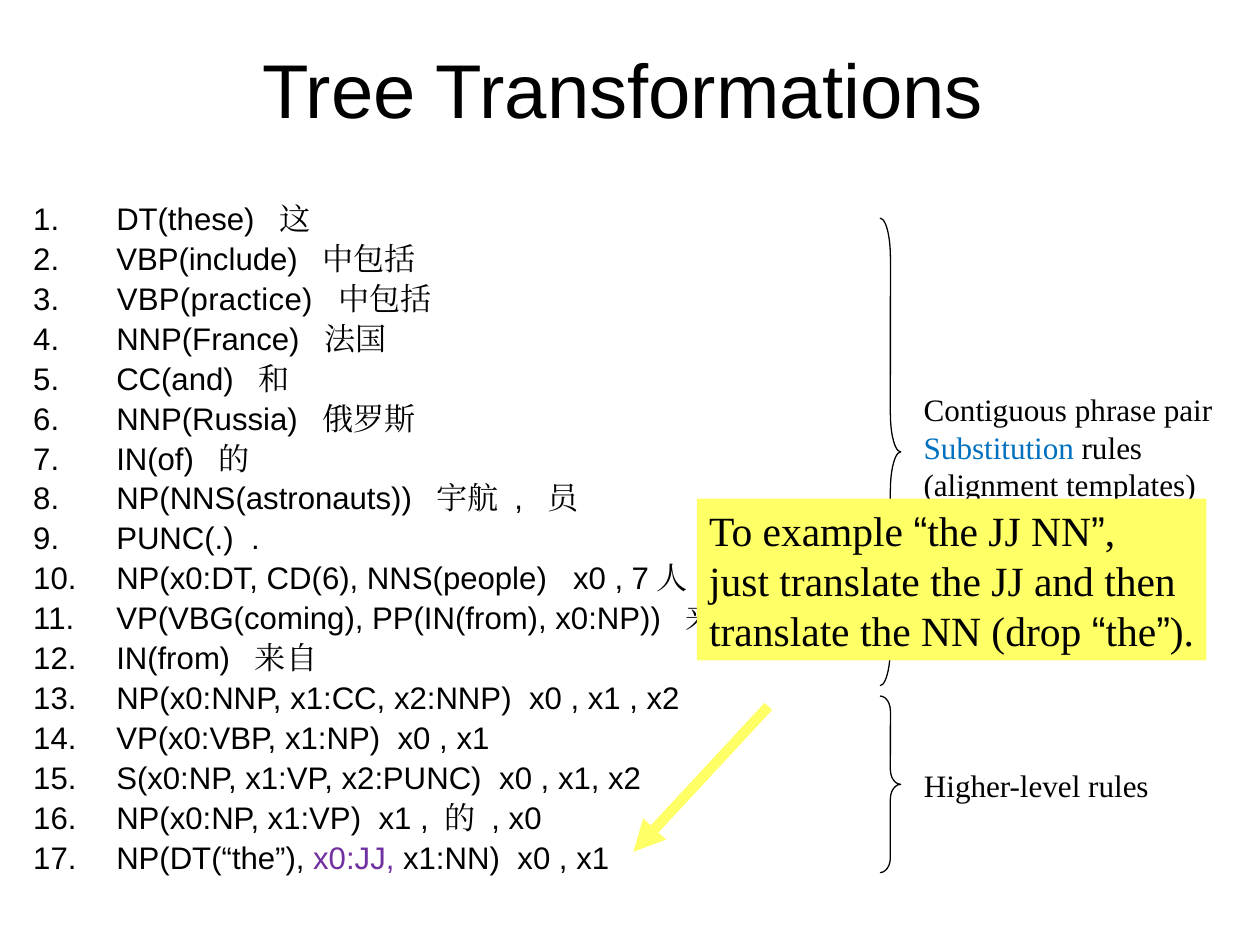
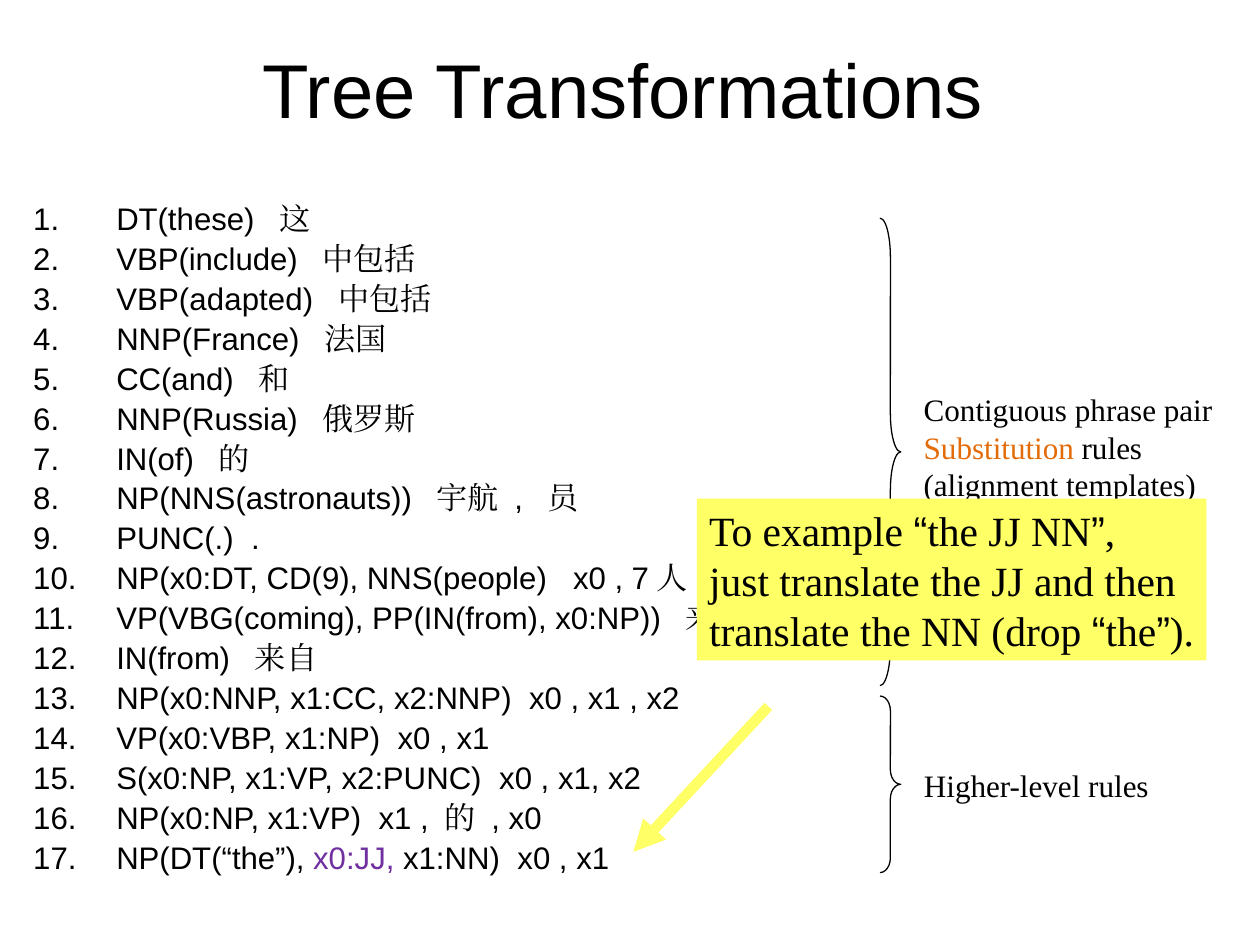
VBP(practice: VBP(practice -> VBP(adapted
Substitution colour: blue -> orange
CD(6: CD(6 -> CD(9
